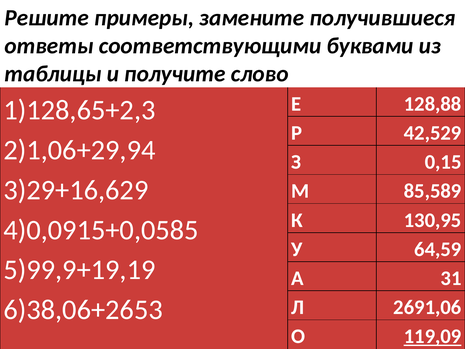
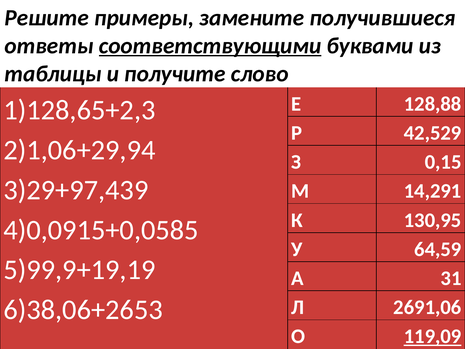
соответствующими underline: none -> present
3)29+16,629: 3)29+16,629 -> 3)29+97,439
85,589: 85,589 -> 14,291
